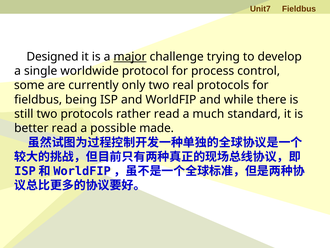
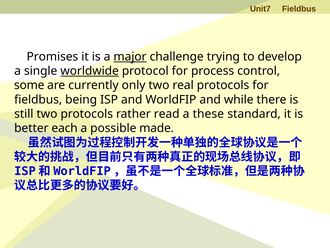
Designed: Designed -> Promises
worldwide underline: none -> present
much: much -> these
better read: read -> each
